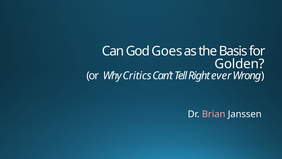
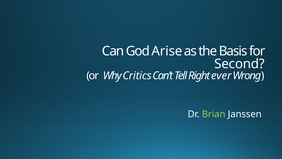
Goes: Goes -> Arise
Golden: Golden -> Second
Brian colour: pink -> light green
